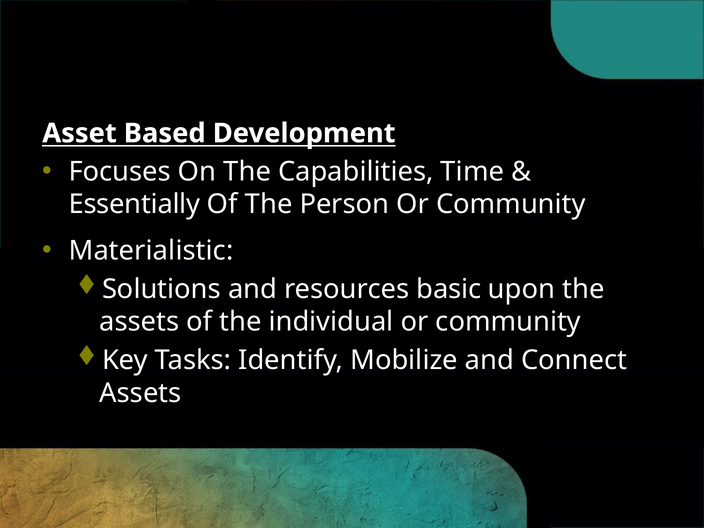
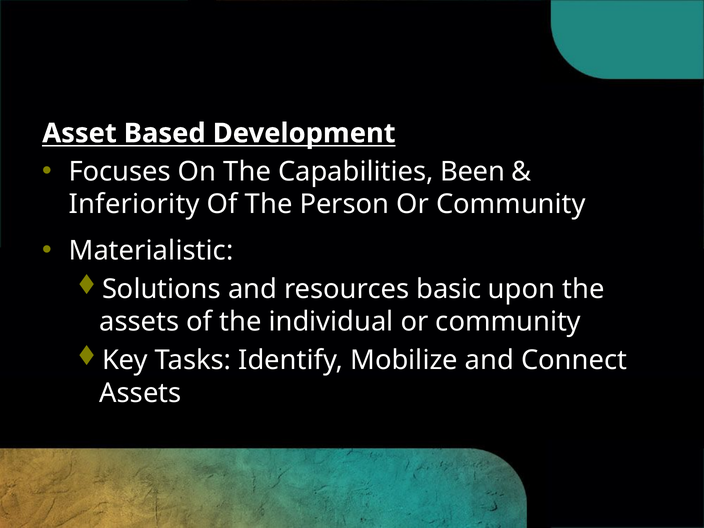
Time: Time -> Been
Essentially: Essentially -> Inferiority
